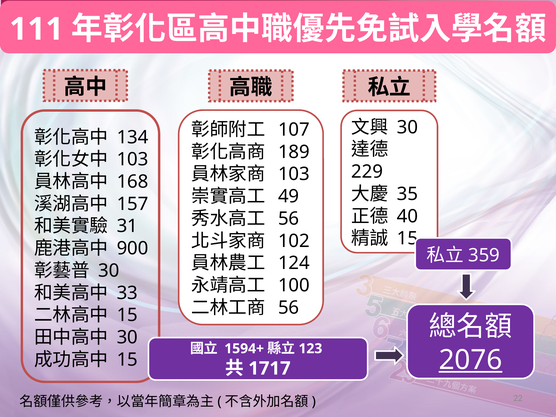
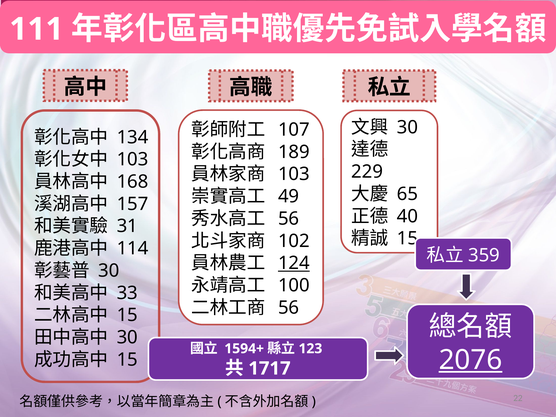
35: 35 -> 65
900: 900 -> 114
124 underline: none -> present
